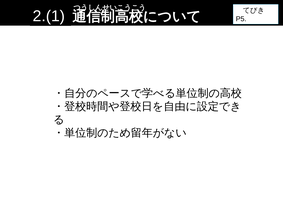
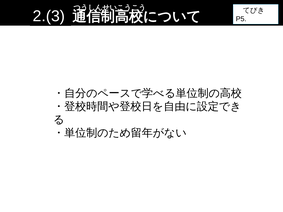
2.(1: 2.(1 -> 2.(3
